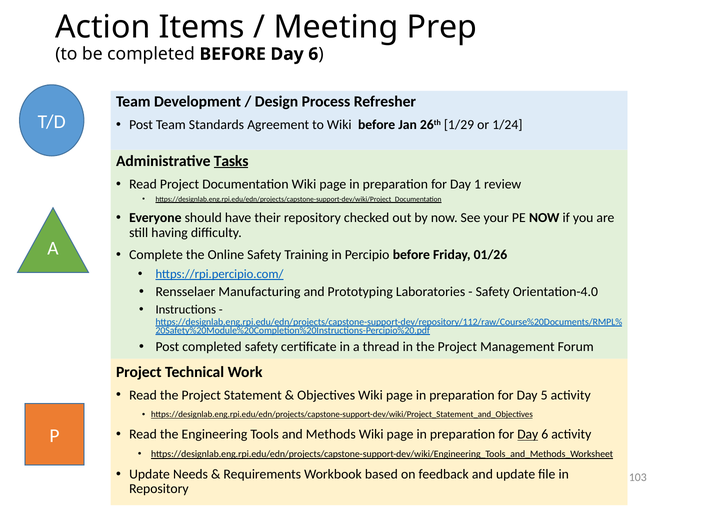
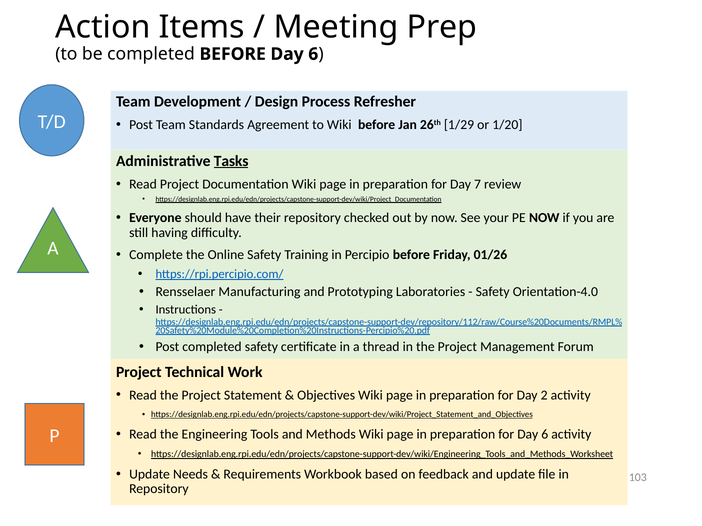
1/24: 1/24 -> 1/20
1: 1 -> 7
5: 5 -> 2
Day at (528, 435) underline: present -> none
